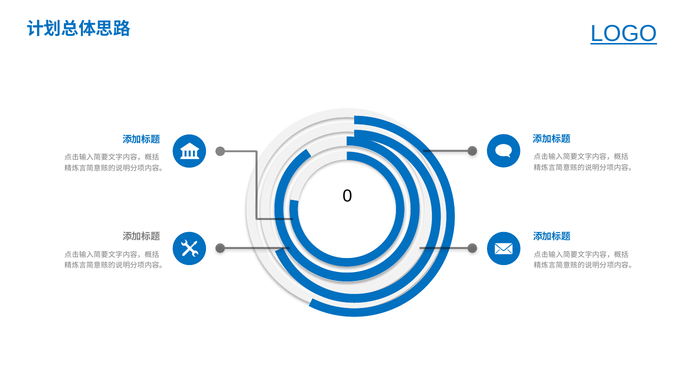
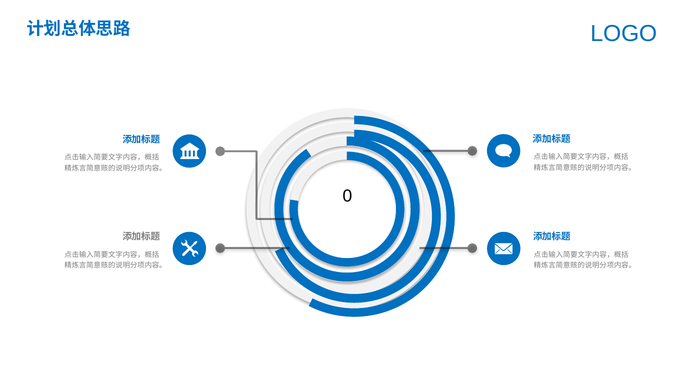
LOGO underline: present -> none
